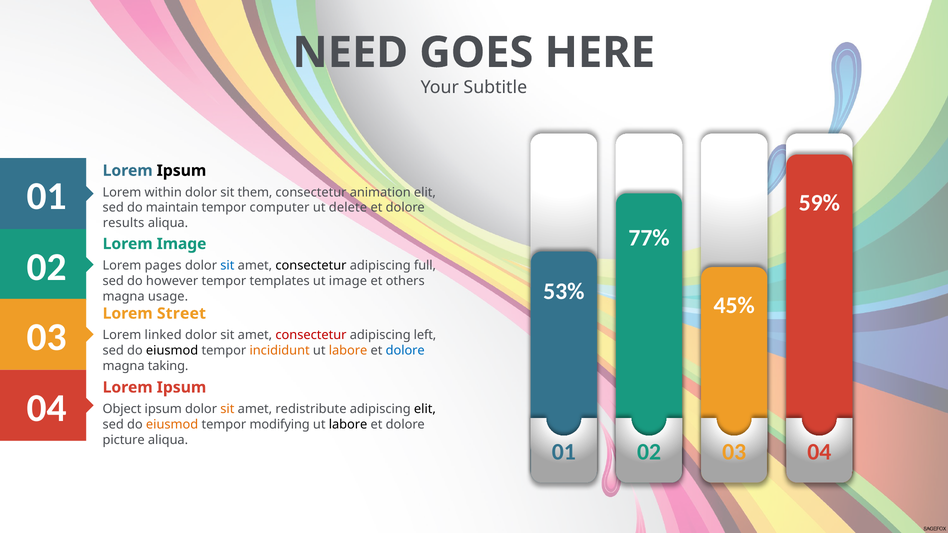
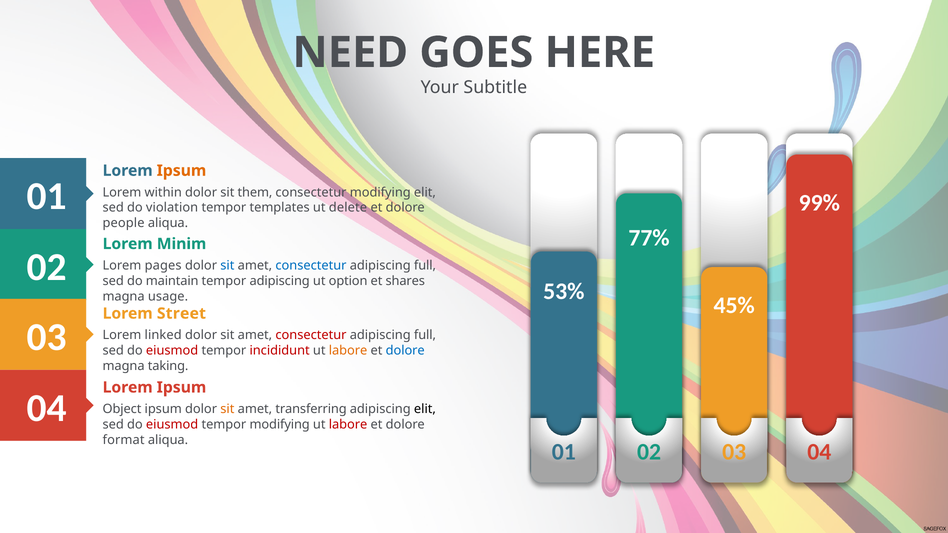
Ipsum at (182, 171) colour: black -> orange
consectetur animation: animation -> modifying
59%: 59% -> 99%
maintain: maintain -> violation
computer: computer -> templates
results: results -> people
Lorem Image: Image -> Minim
consectetur at (311, 266) colour: black -> blue
however: however -> maintain
tempor templates: templates -> adipiscing
ut image: image -> option
others: others -> shares
left at (425, 335): left -> full
eiusmod at (172, 351) colour: black -> red
incididunt colour: orange -> red
redistribute: redistribute -> transferring
eiusmod at (172, 425) colour: orange -> red
labore at (348, 425) colour: black -> red
picture: picture -> format
